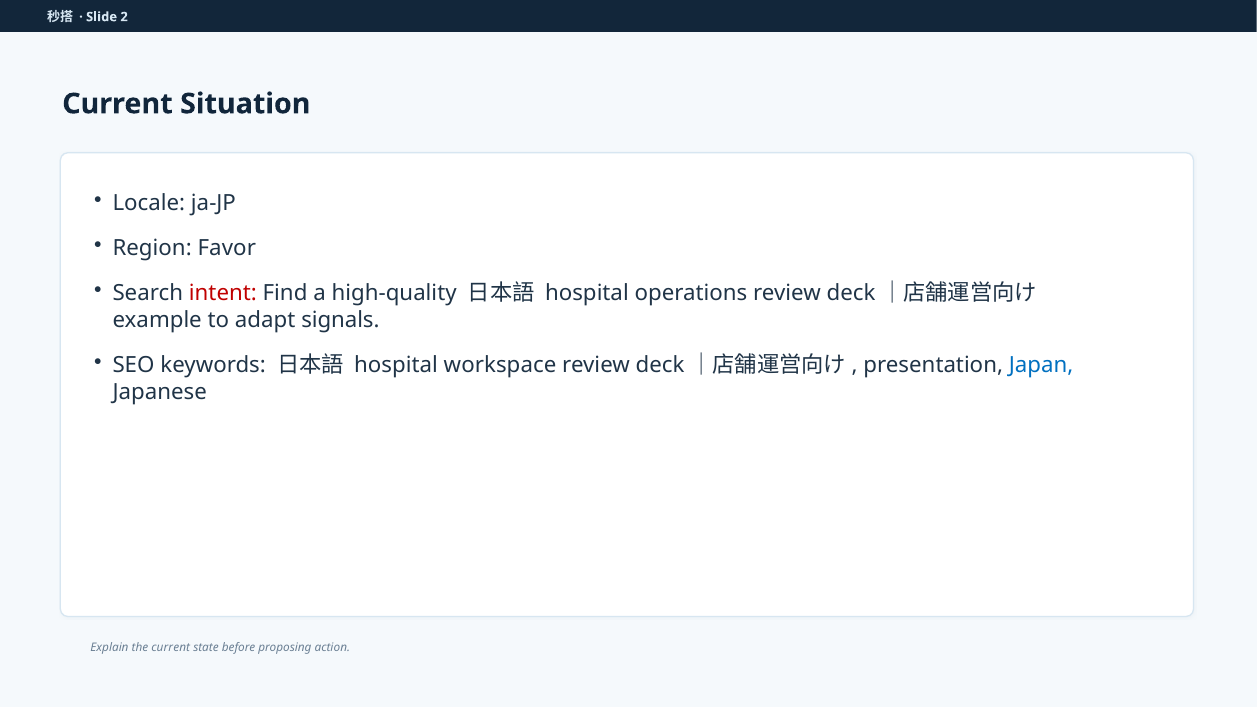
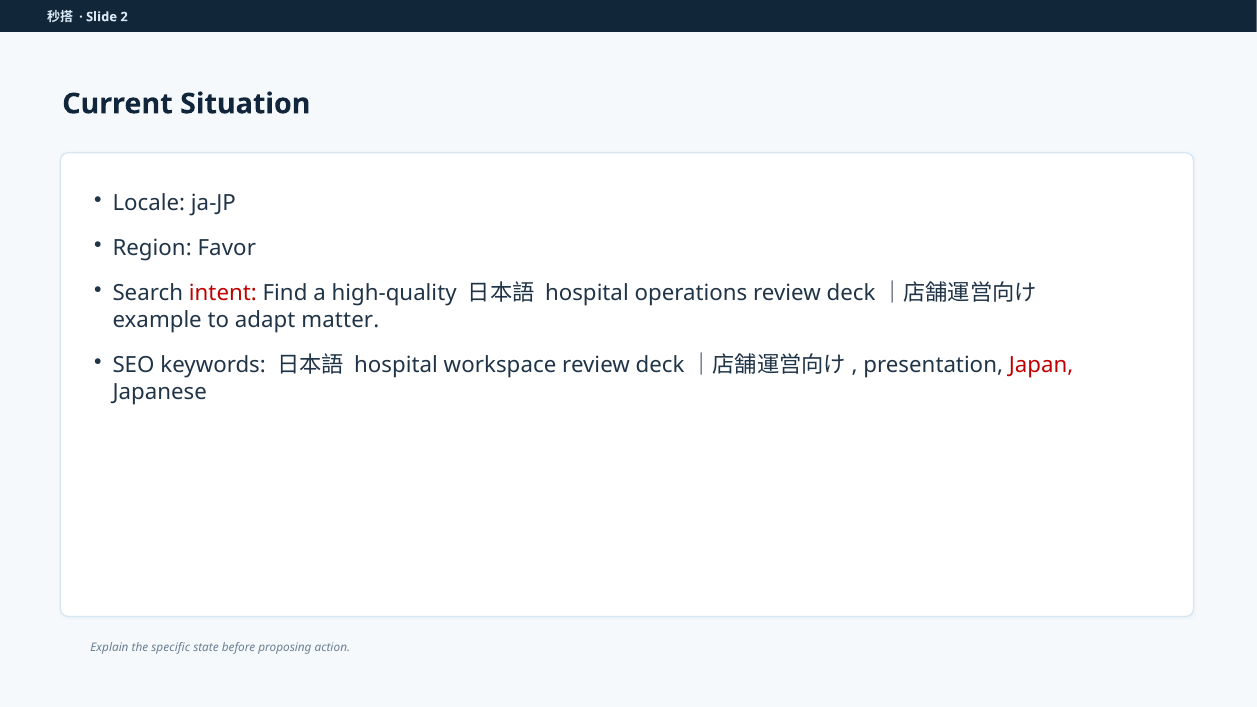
signals: signals -> matter
Japan colour: blue -> red
the current: current -> specific
